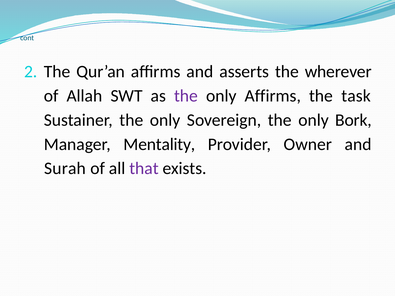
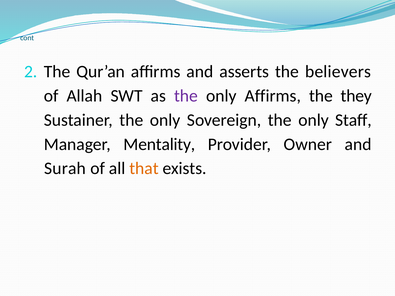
wherever: wherever -> believers
task: task -> they
Bork: Bork -> Staff
that colour: purple -> orange
